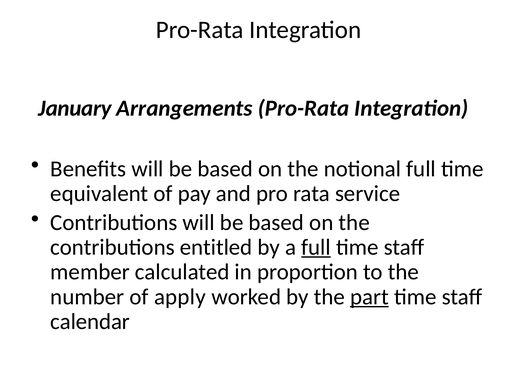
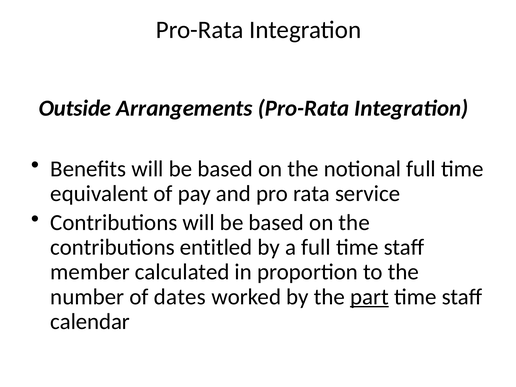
January: January -> Outside
full at (316, 247) underline: present -> none
apply: apply -> dates
